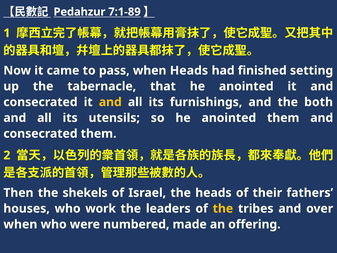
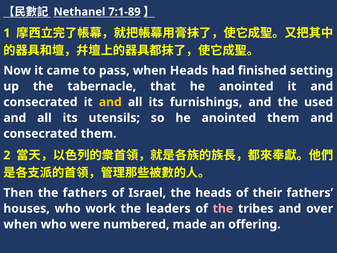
Pedahzur: Pedahzur -> Nethanel
both: both -> used
the shekels: shekels -> fathers
the at (223, 208) colour: yellow -> pink
